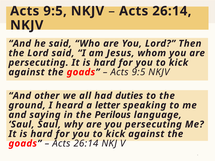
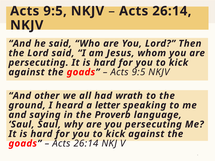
duties: duties -> wrath
Perilous: Perilous -> Proverb
